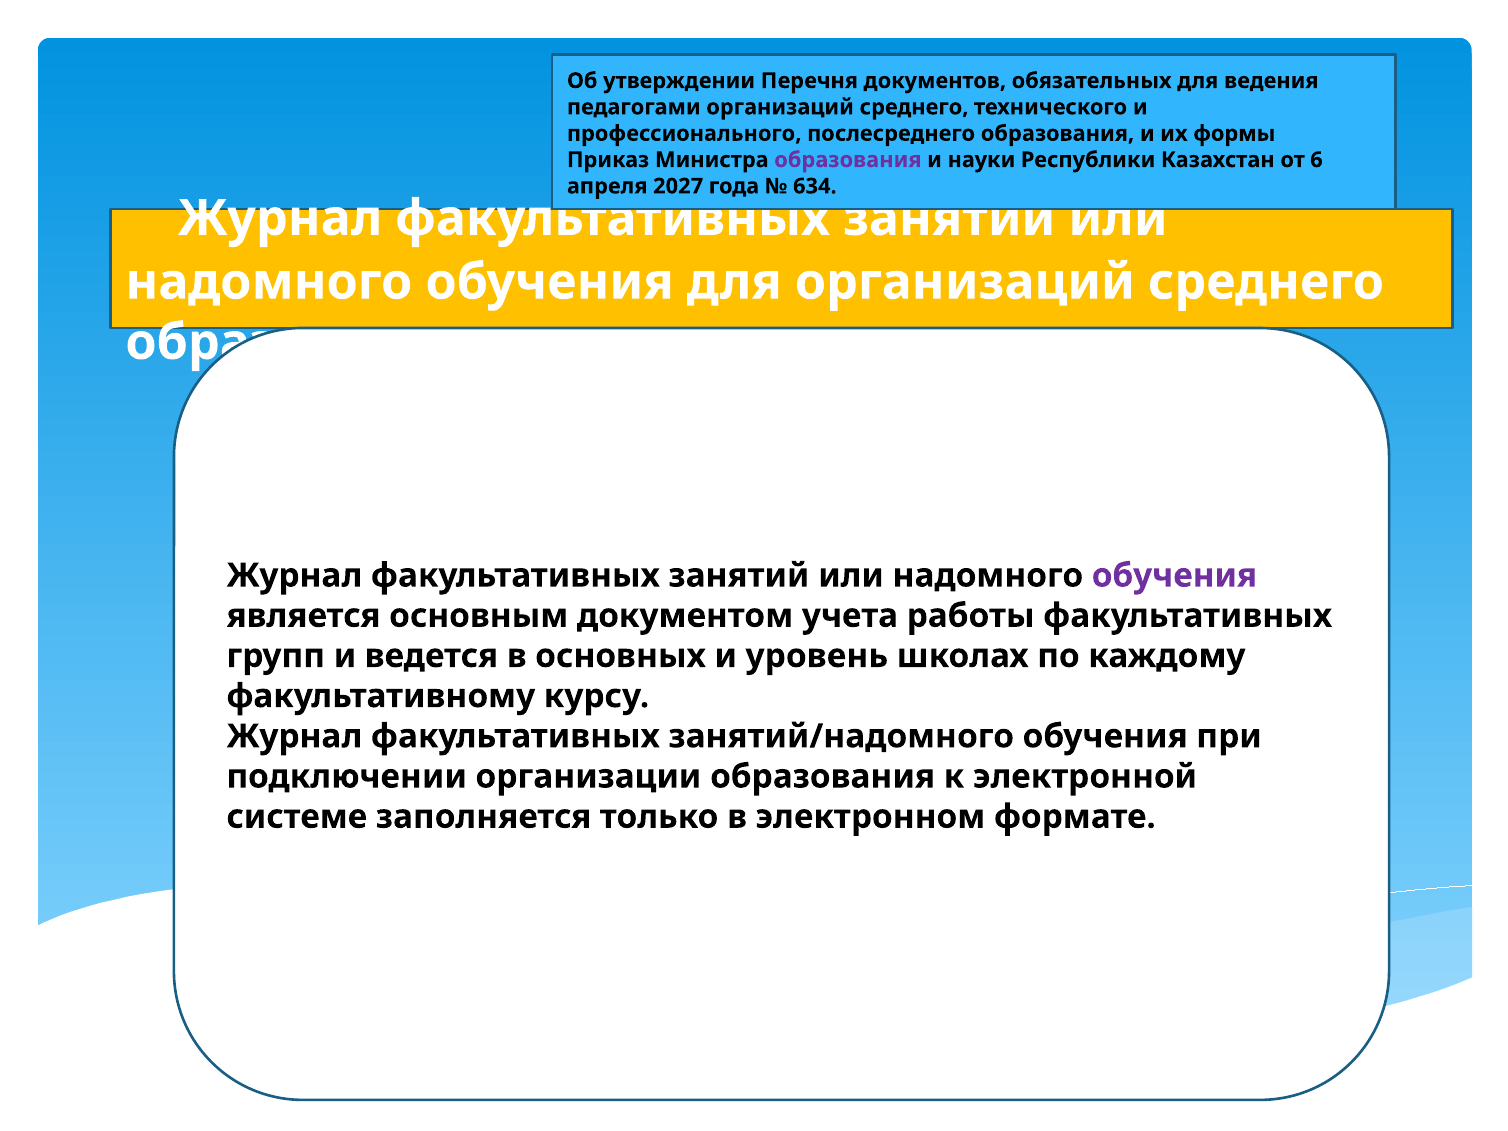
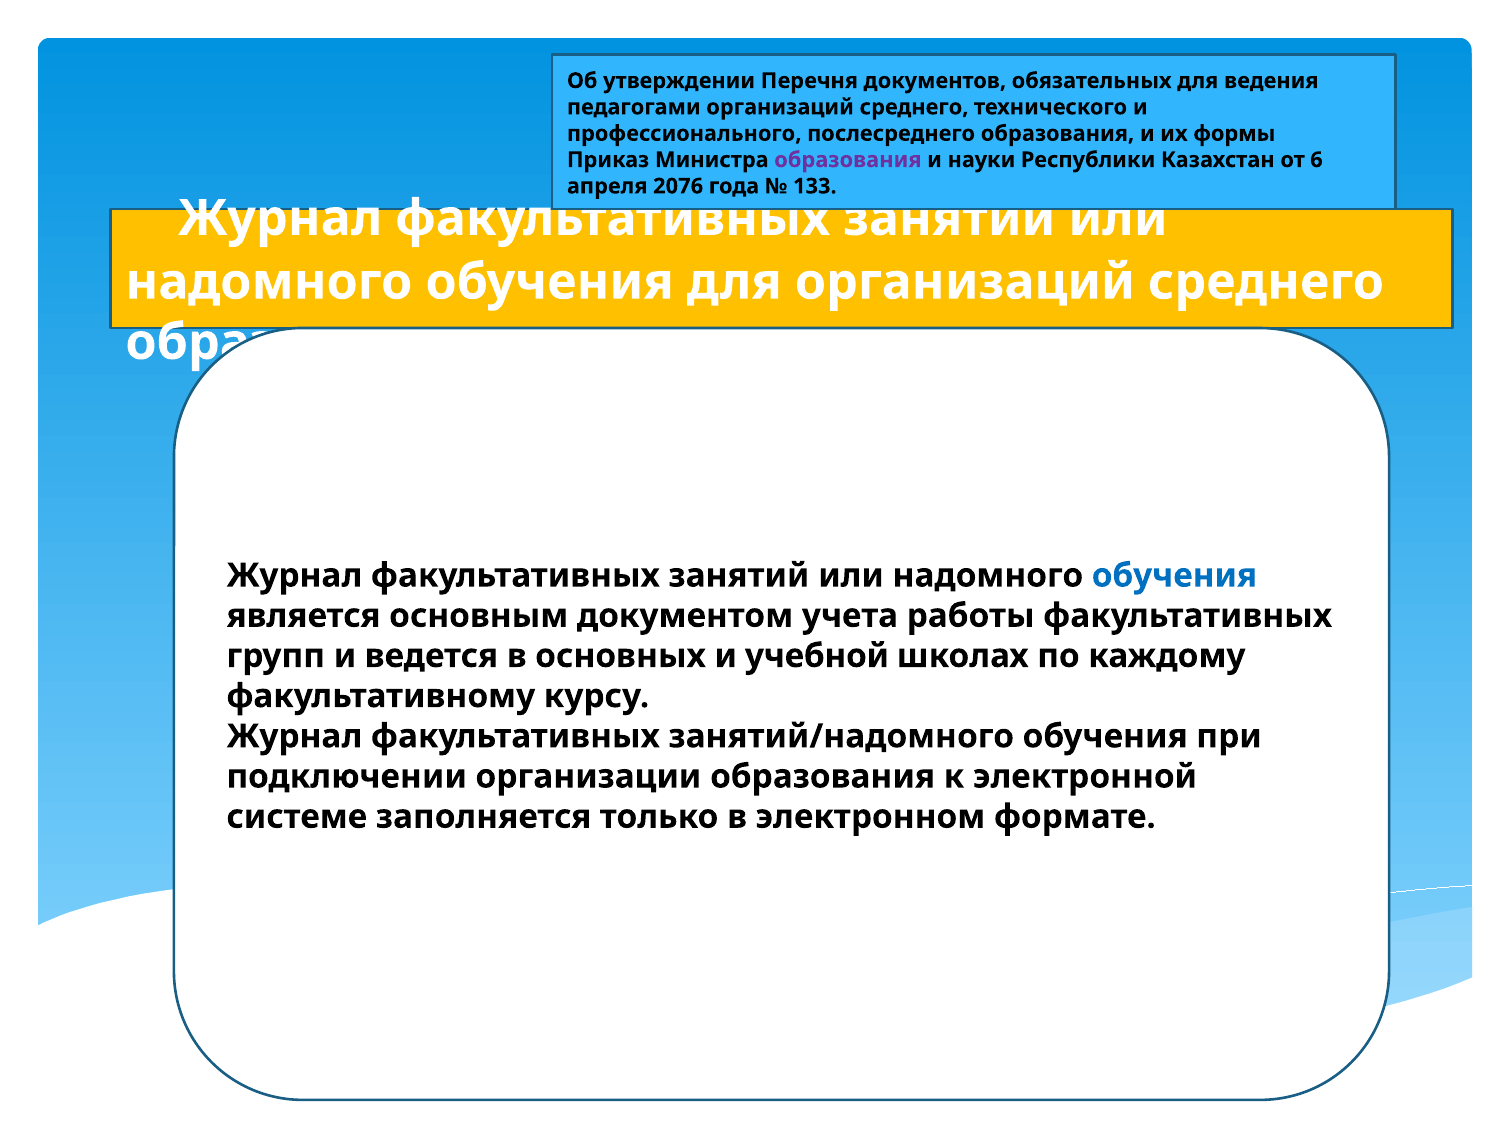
2027: 2027 -> 2076
634: 634 -> 133
обучения at (1174, 576) colour: purple -> blue
уровень: уровень -> учебной
